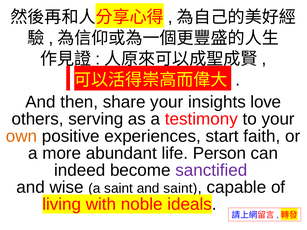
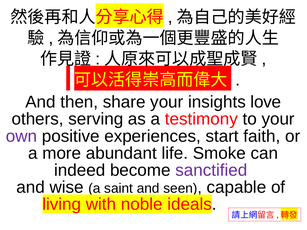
own colour: orange -> purple
Person: Person -> Smoke
and saint: saint -> seen
